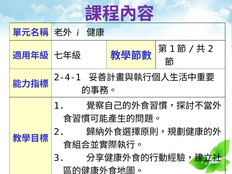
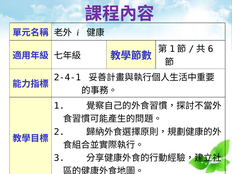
2 at (211, 49): 2 -> 6
